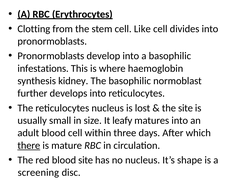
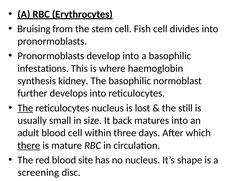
Clotting: Clotting -> Bruising
Like: Like -> Fish
The at (25, 108) underline: none -> present
the site: site -> still
leafy: leafy -> back
